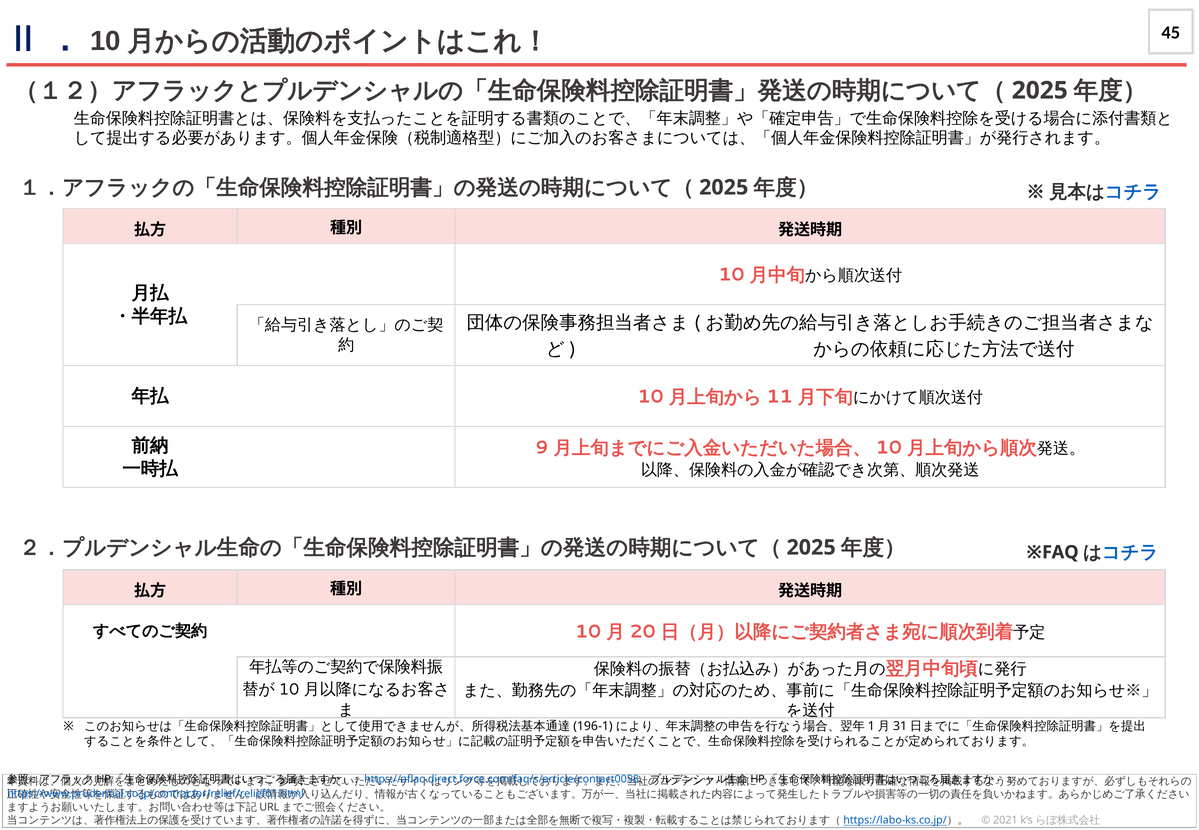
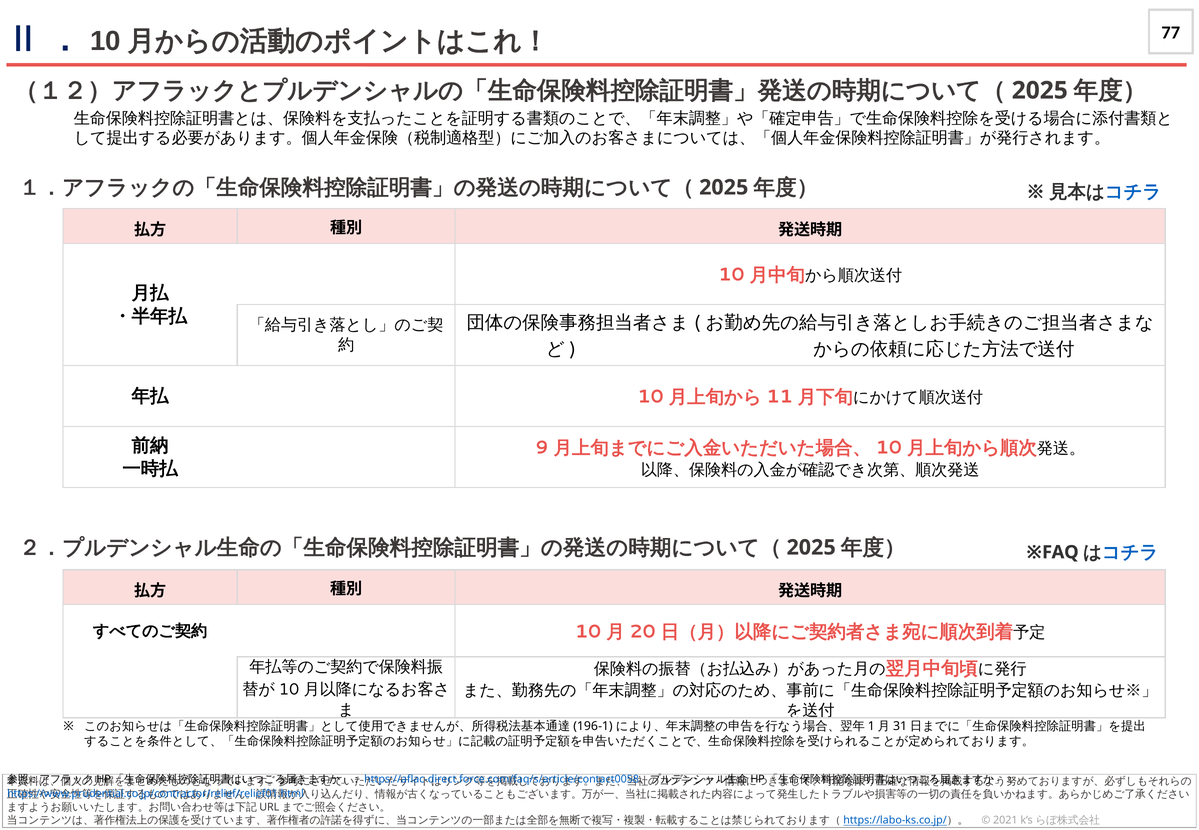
45: 45 -> 77
